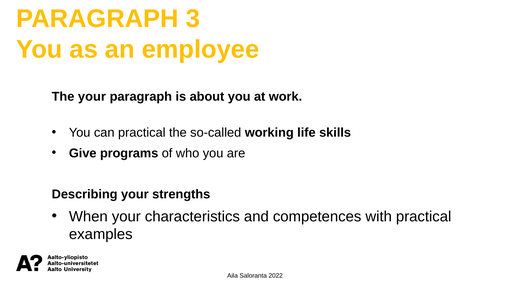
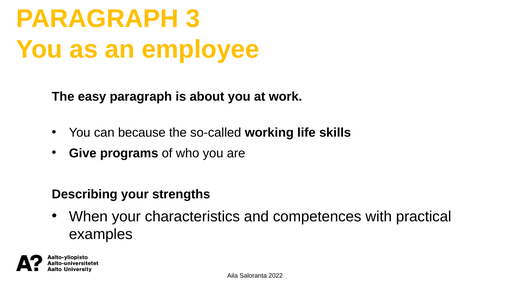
The your: your -> easy
can practical: practical -> because
